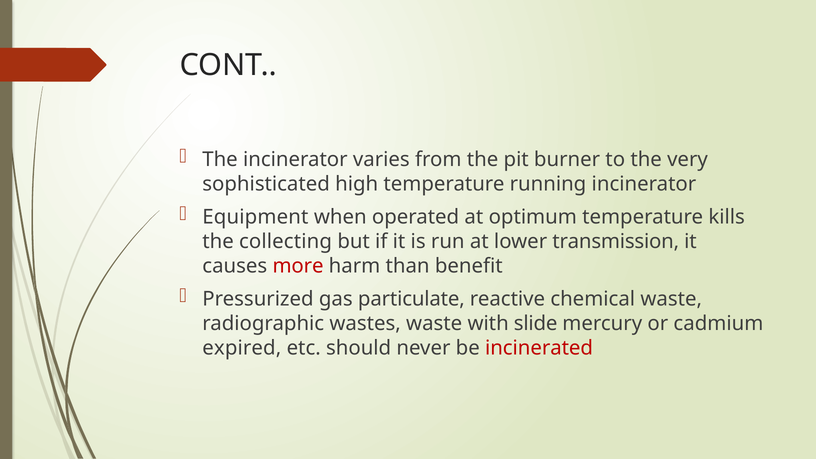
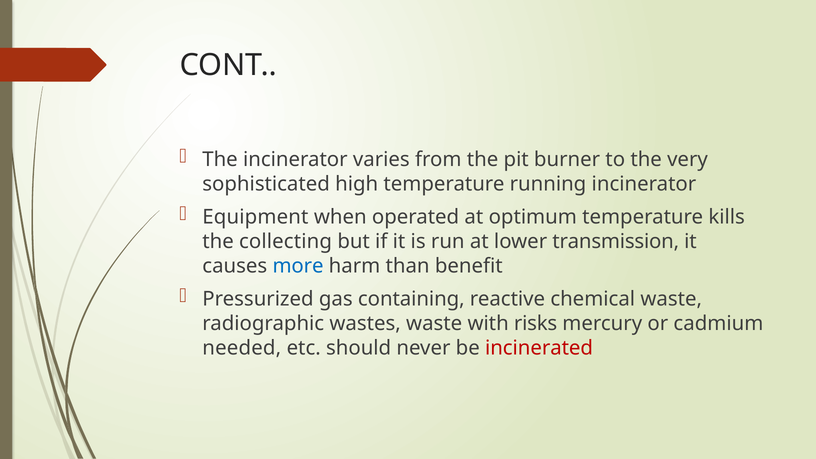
more colour: red -> blue
particulate: particulate -> containing
slide: slide -> risks
expired: expired -> needed
